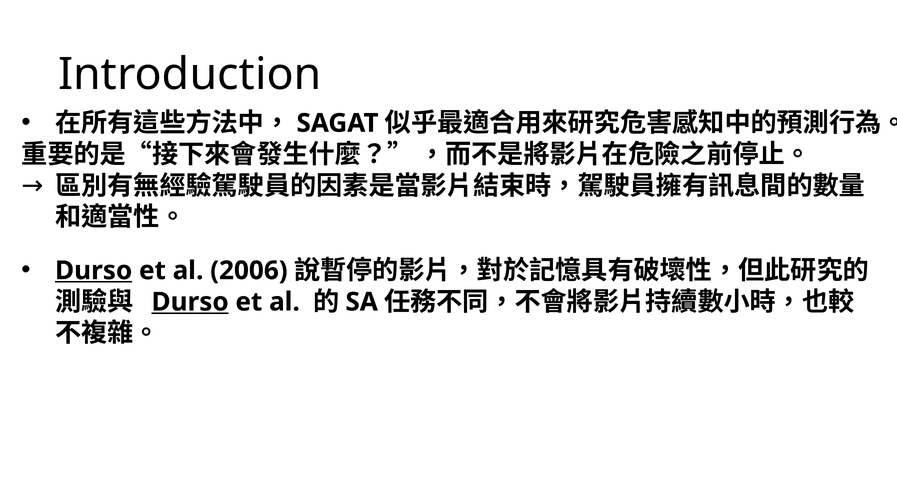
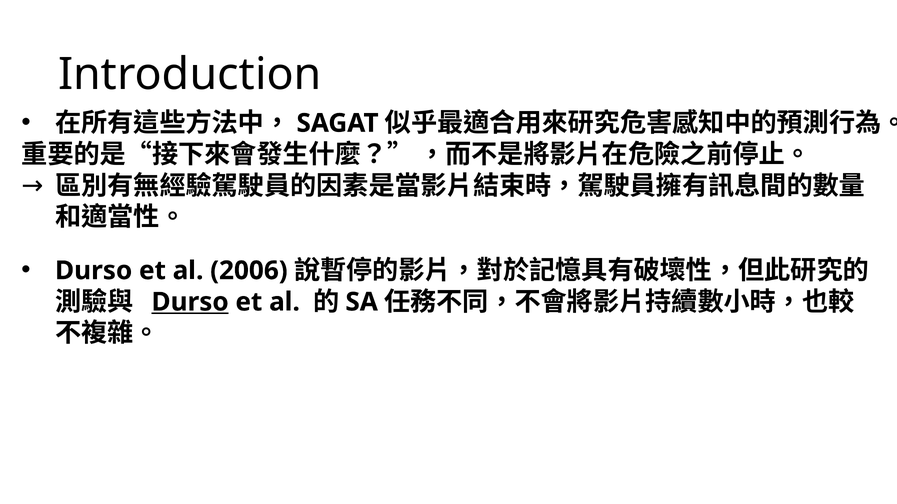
Durso at (94, 271) underline: present -> none
